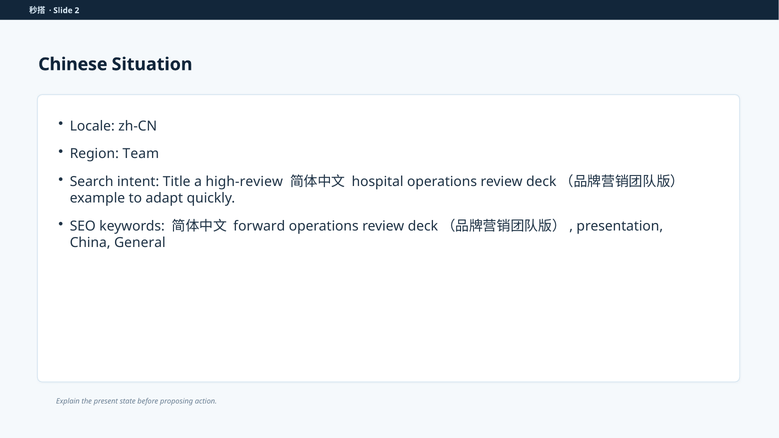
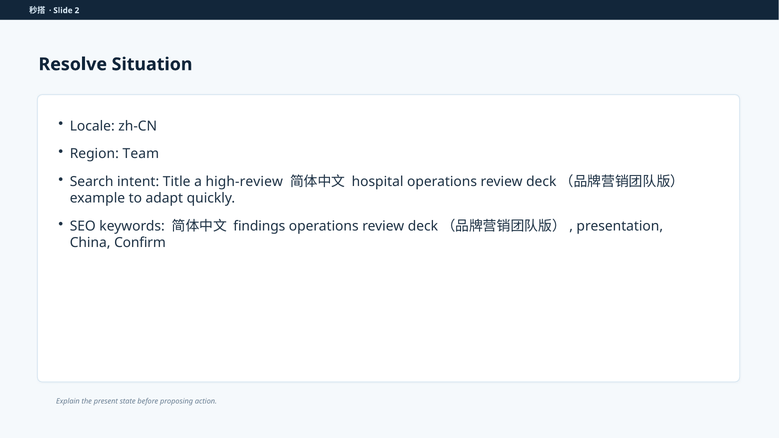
Chinese: Chinese -> Resolve
forward: forward -> findings
General: General -> Confirm
